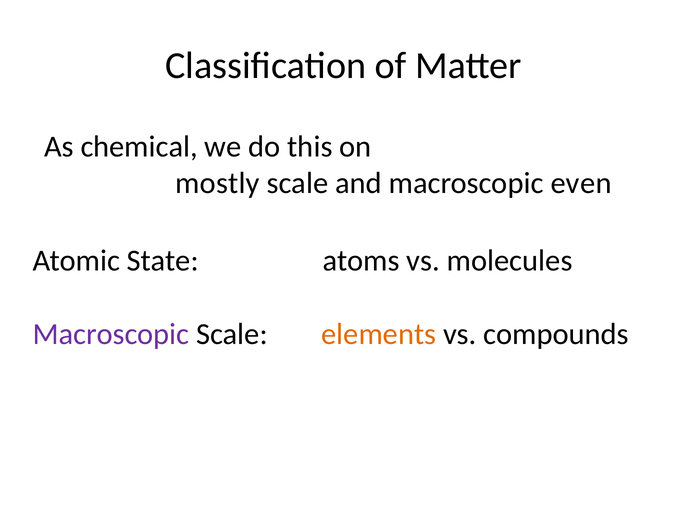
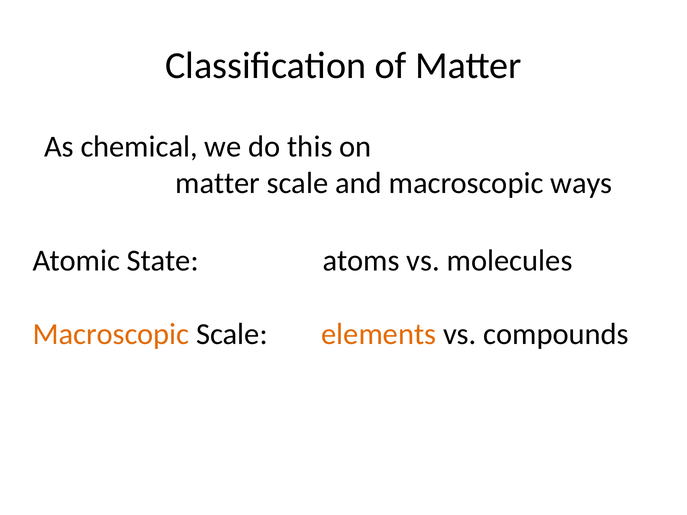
mostly at (217, 183): mostly -> matter
even: even -> ways
Macroscopic at (111, 334) colour: purple -> orange
